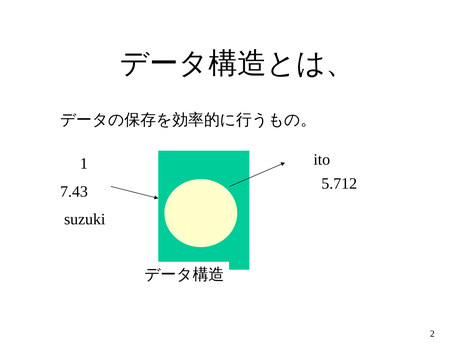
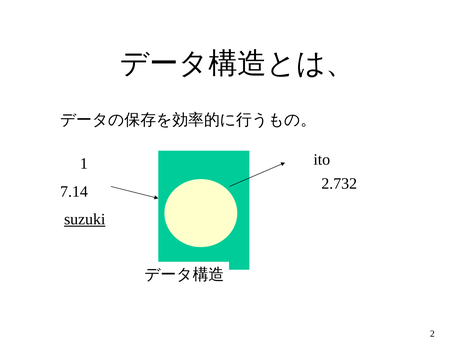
5.712: 5.712 -> 2.732
7.43: 7.43 -> 7.14
suzuki underline: none -> present
